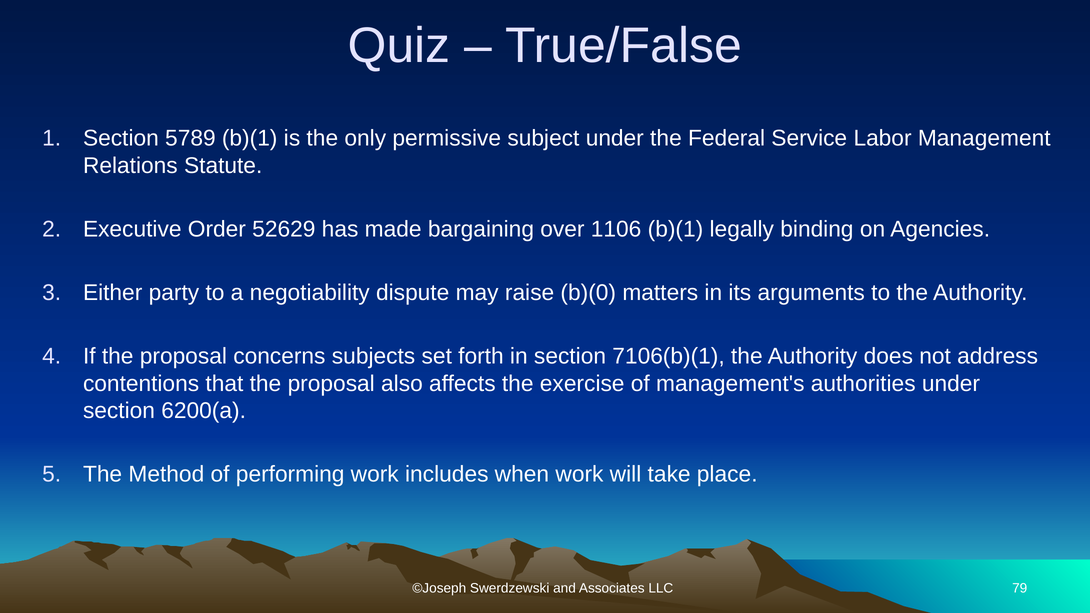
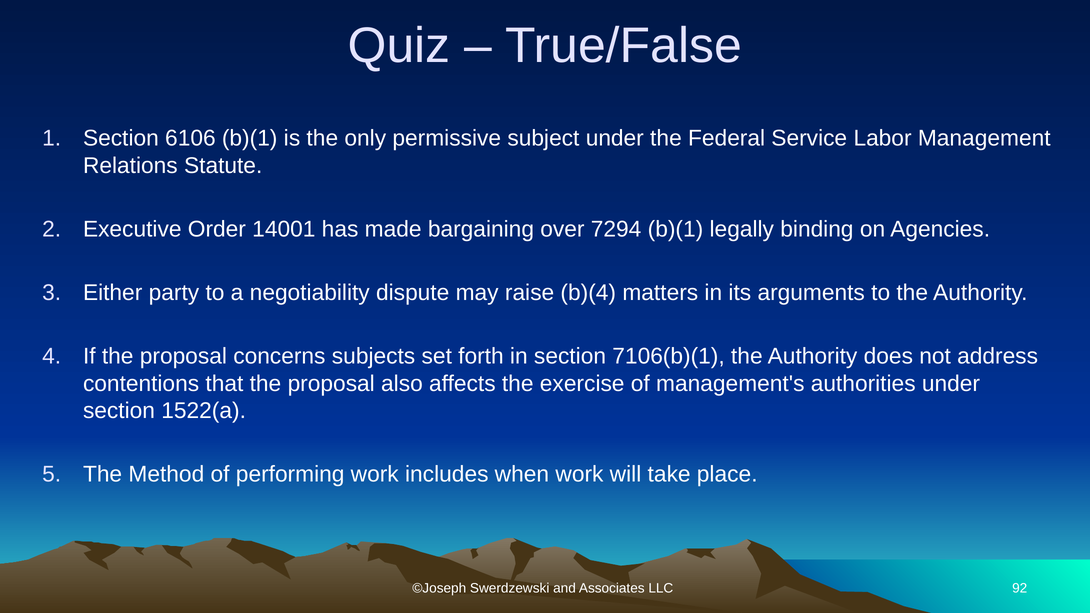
5789: 5789 -> 6106
52629: 52629 -> 14001
1106: 1106 -> 7294
b)(0: b)(0 -> b)(4
6200(a: 6200(a -> 1522(a
79: 79 -> 92
